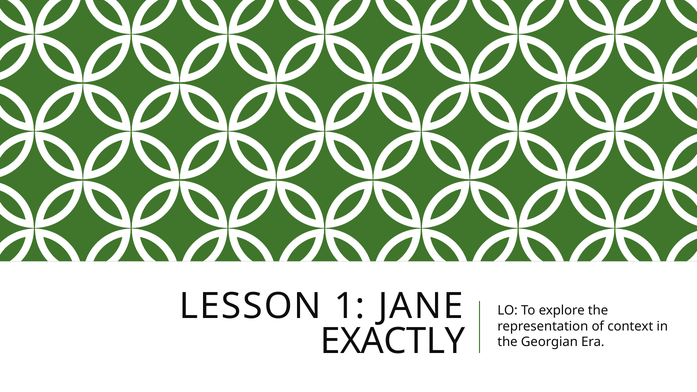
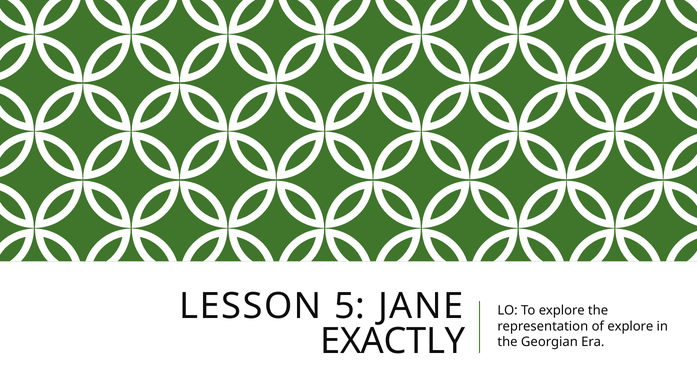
1: 1 -> 5
of context: context -> explore
